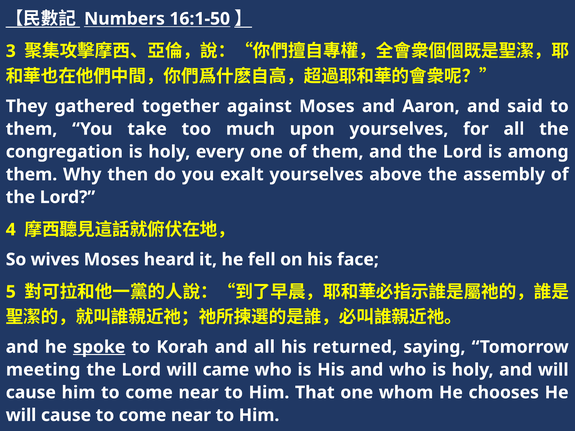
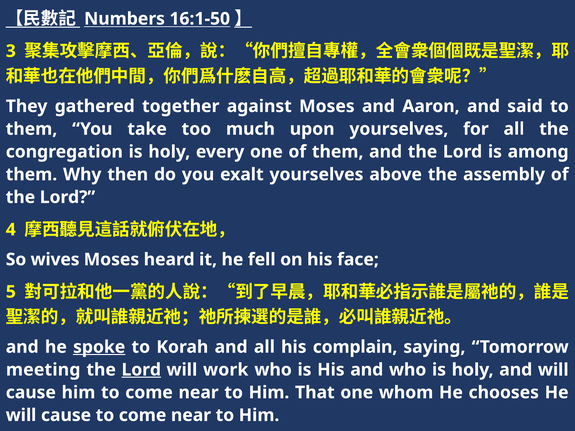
returned: returned -> complain
Lord at (141, 370) underline: none -> present
came: came -> work
